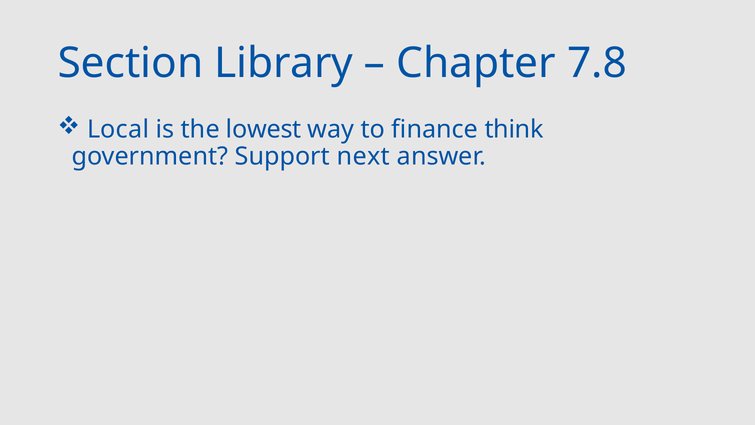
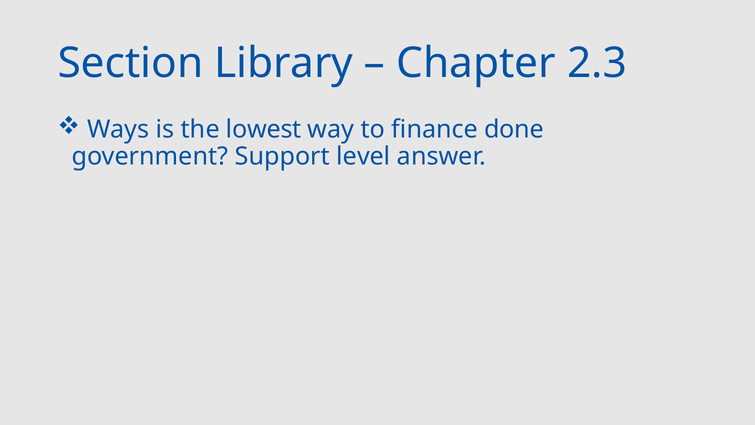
7.8: 7.8 -> 2.3
Local: Local -> Ways
think: think -> done
next: next -> level
